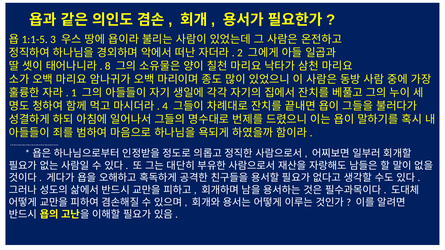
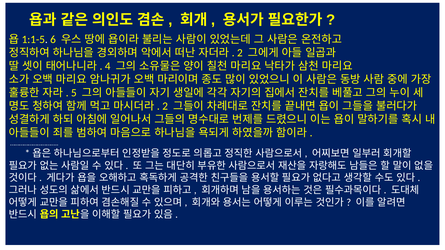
3: 3 -> 6
8: 8 -> 4
1: 1 -> 5
4 at (165, 106): 4 -> 2
